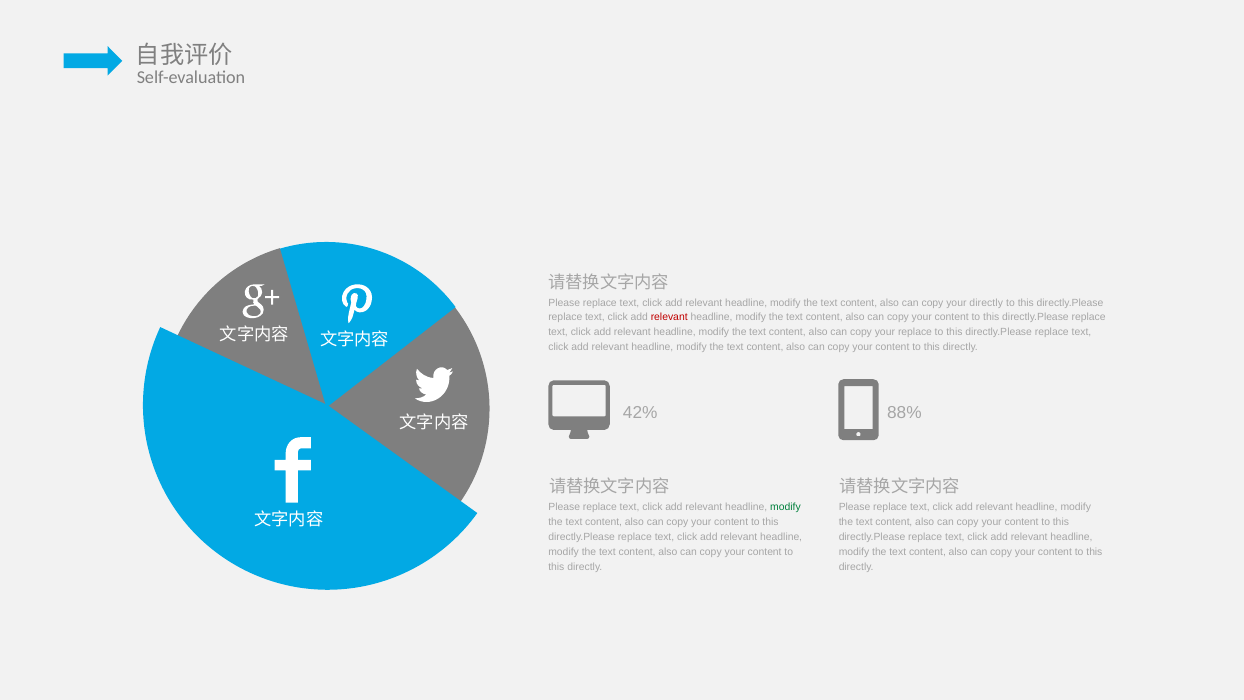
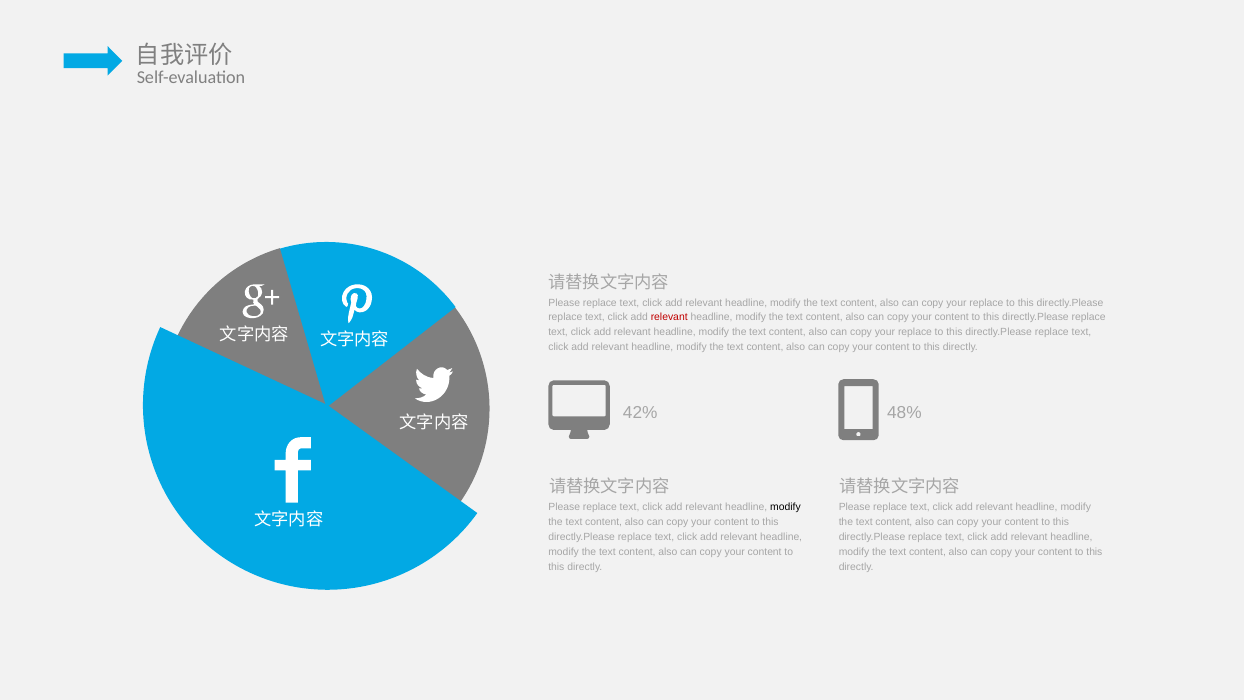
directly at (986, 302): directly -> replace
88%: 88% -> 48%
modify at (785, 507) colour: green -> black
